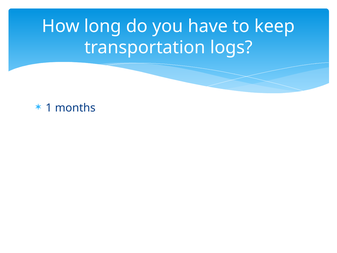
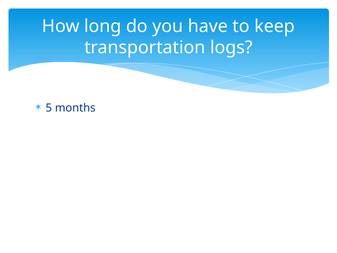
1: 1 -> 5
